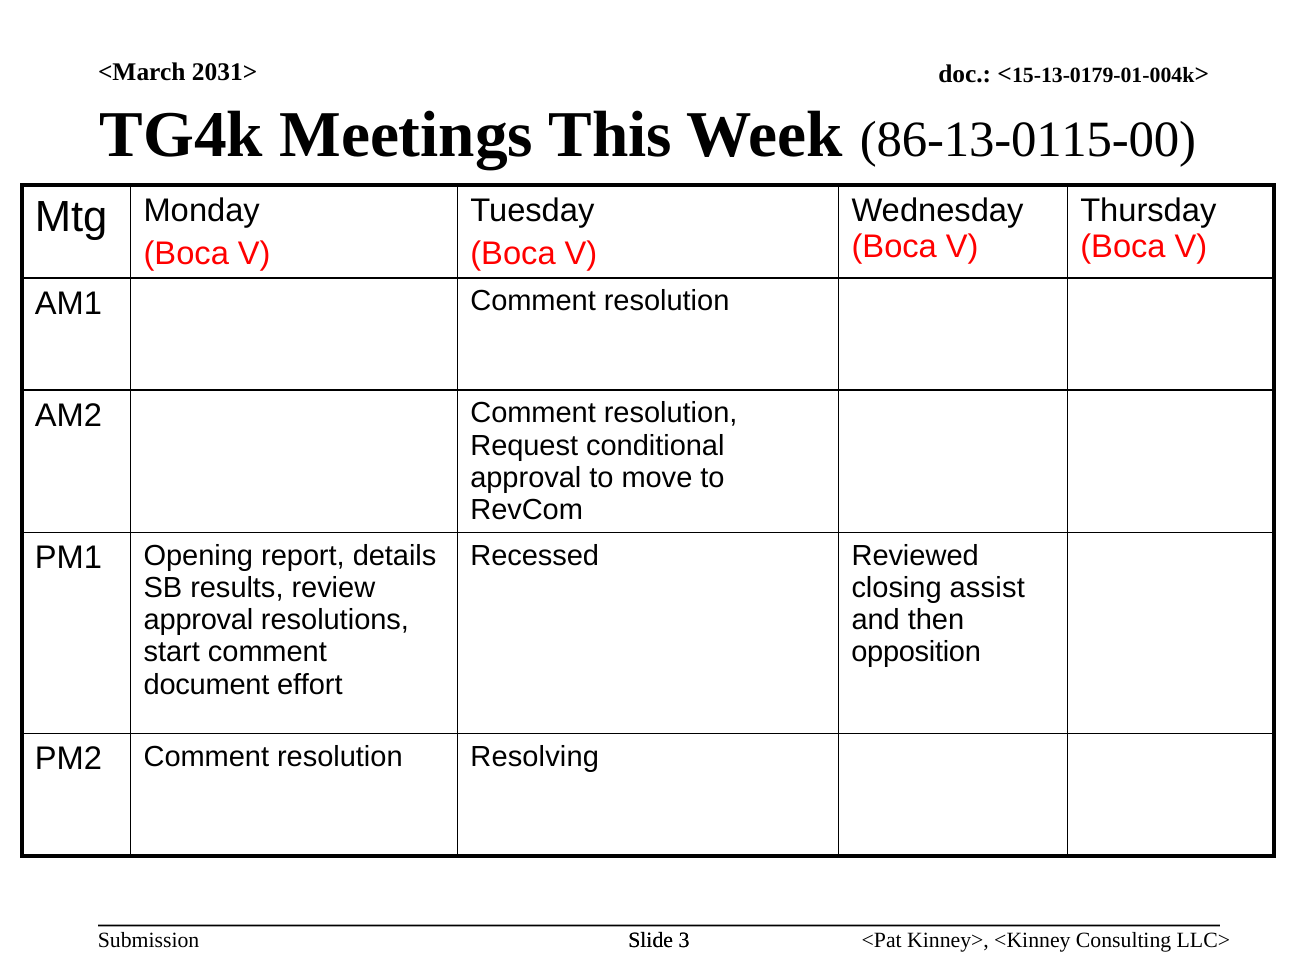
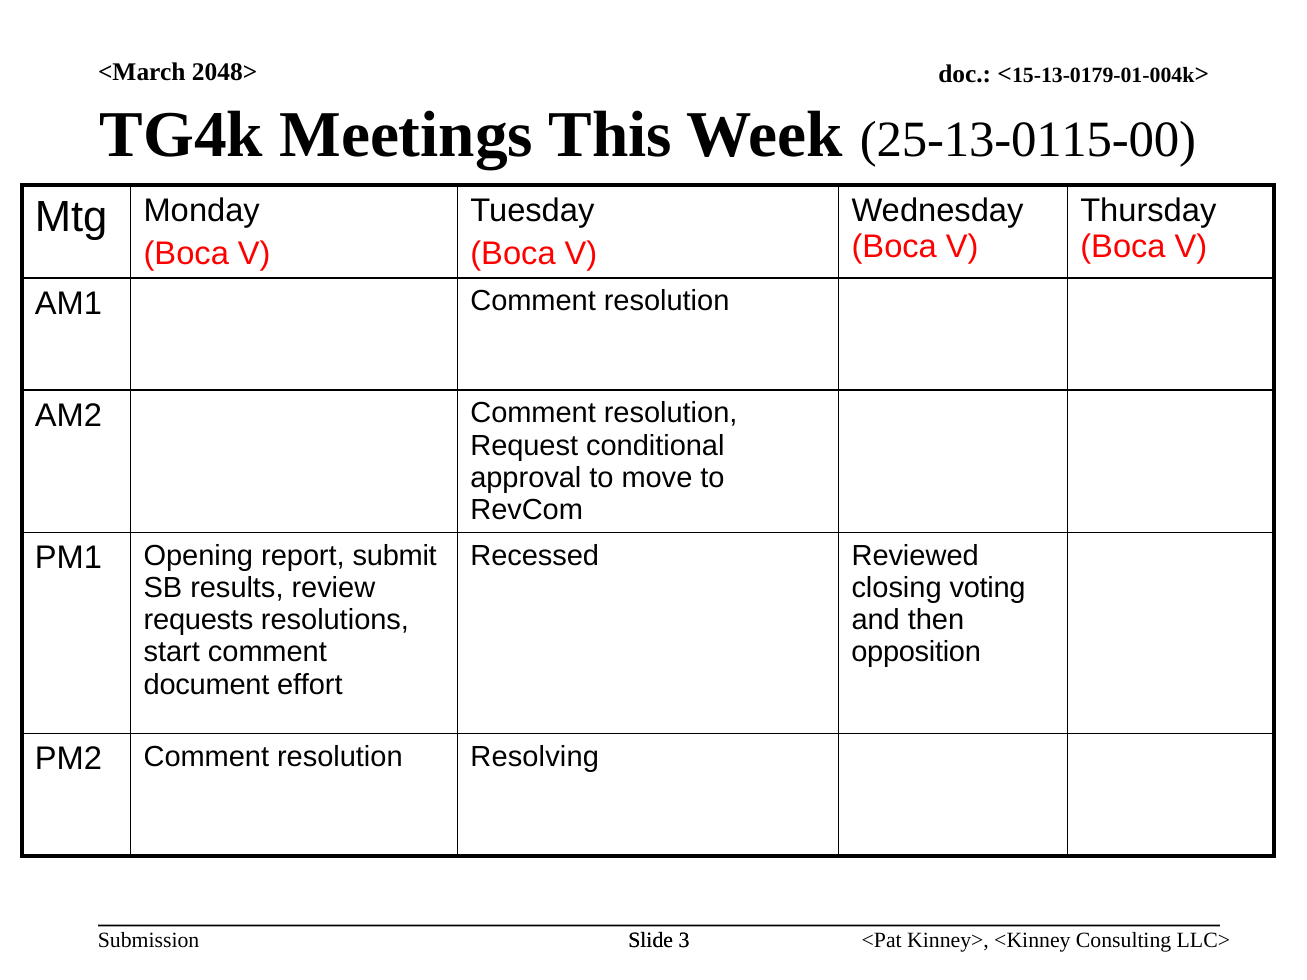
2031>: 2031> -> 2048>
86-13-0115-00: 86-13-0115-00 -> 25-13-0115-00
details: details -> submit
assist: assist -> voting
approval at (199, 620): approval -> requests
